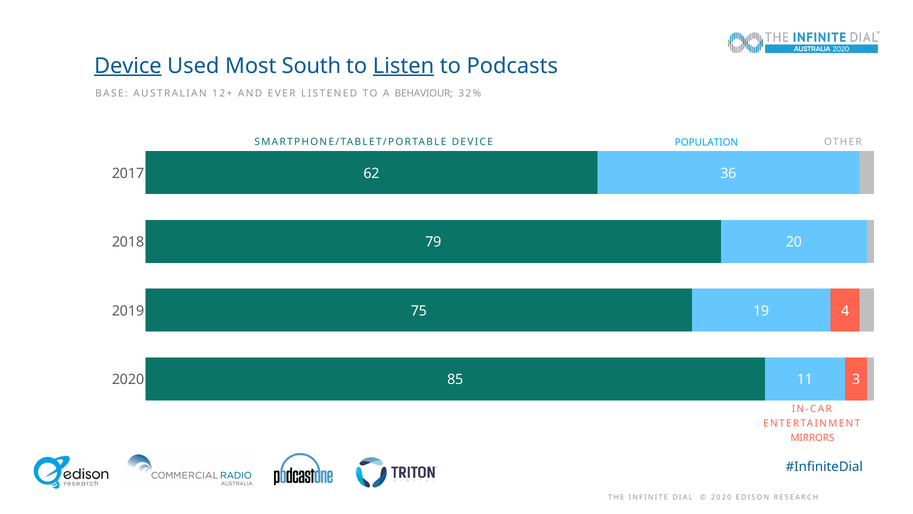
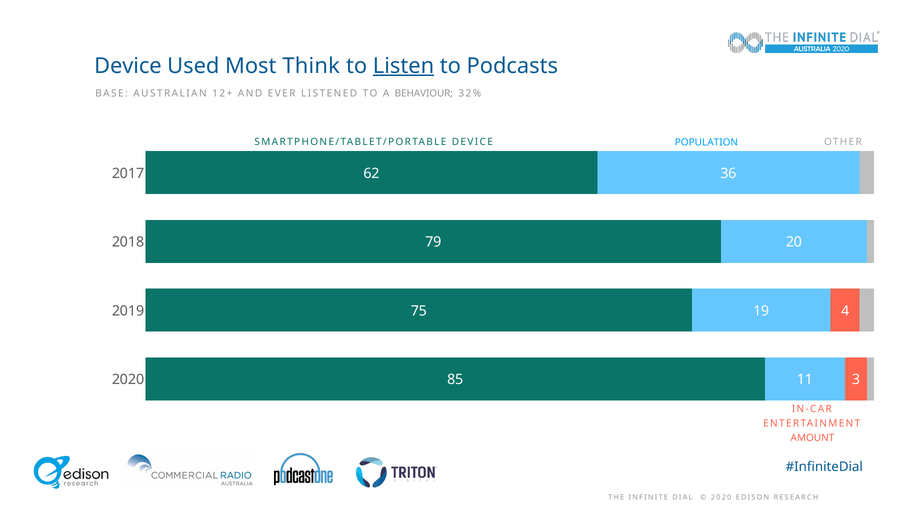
Device at (128, 66) underline: present -> none
South: South -> Think
MIRRORS: MIRRORS -> AMOUNT
